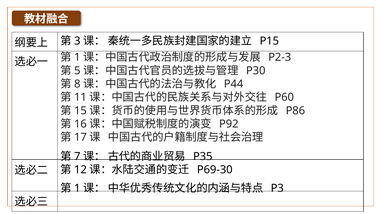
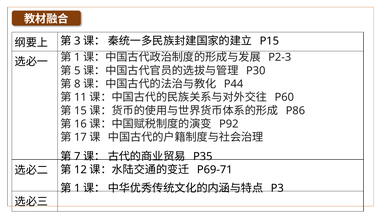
P69-30: P69-30 -> P69-71
